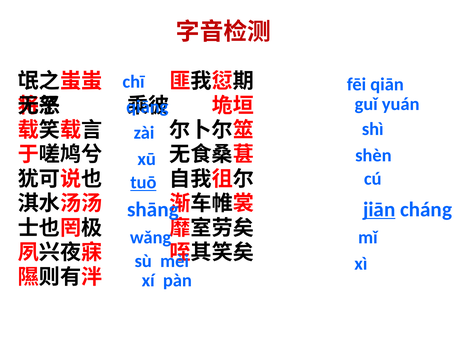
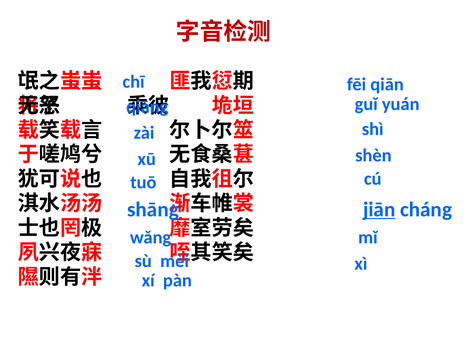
tuō underline: present -> none
